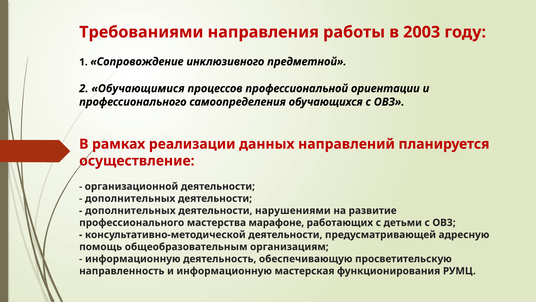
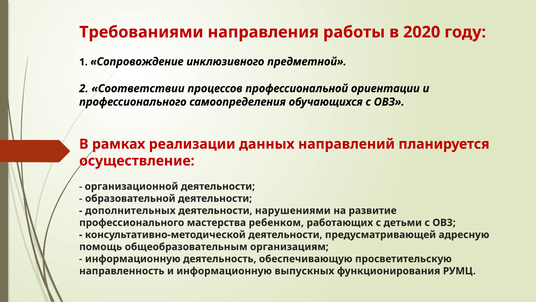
2003: 2003 -> 2020
Обучающимися: Обучающимися -> Соответствии
дополнительных at (130, 198): дополнительных -> образовательной
марафоне: марафоне -> ребенком
мастерская: мастерская -> выпускных
